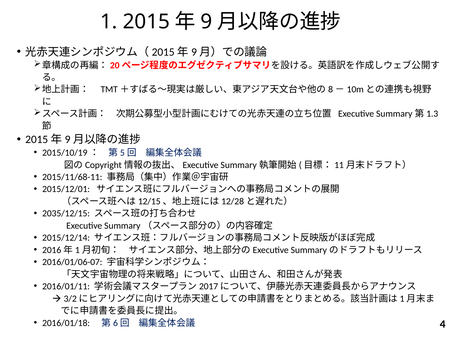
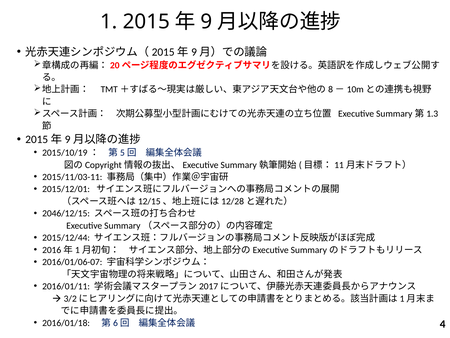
2015/11/68-11: 2015/11/68-11 -> 2015/11/03-11
2035/12/15: 2035/12/15 -> 2046/12/15
2015/12/14: 2015/12/14 -> 2015/12/44
